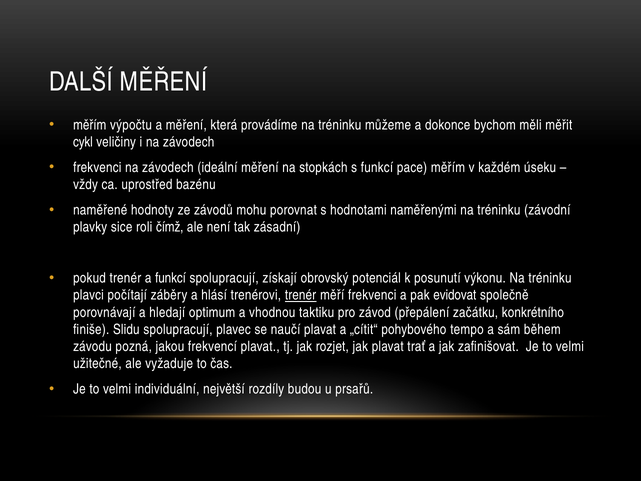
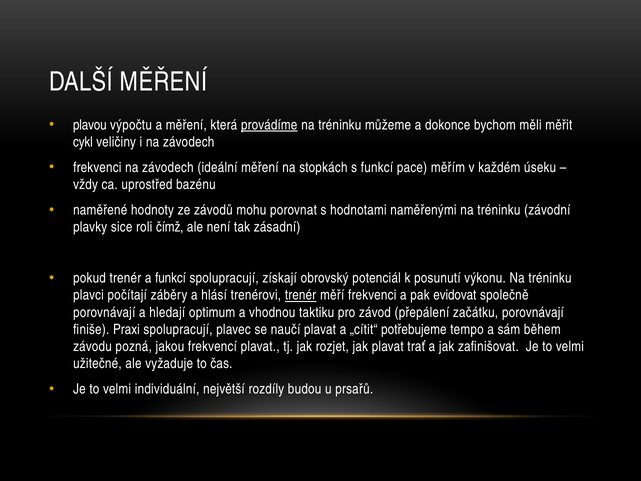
měřím at (90, 125): měřím -> plavou
provádíme underline: none -> present
začátku konkrétního: konkrétního -> porovnávají
Slidu: Slidu -> Praxi
pohybového: pohybového -> potřebujeme
